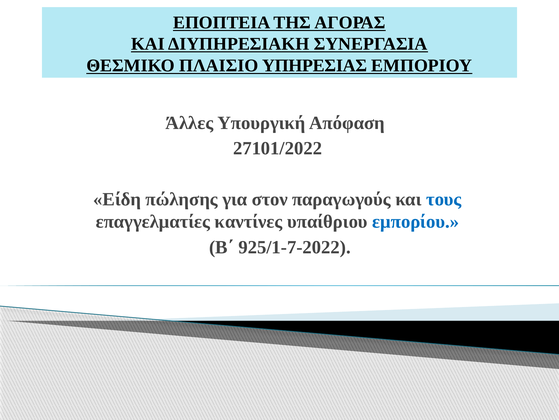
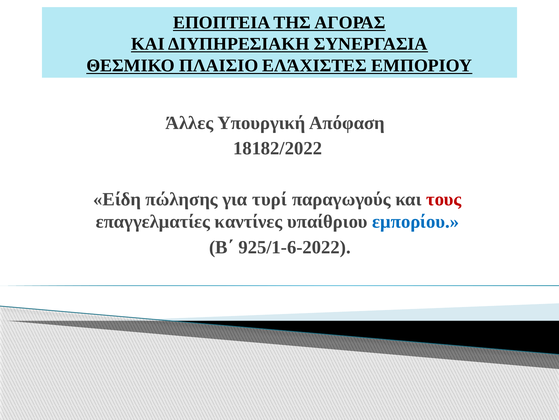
ΥΠΗΡΕΣΙΑΣ: ΥΠΗΡΕΣΙΑΣ -> ΕΛΆΧΙΣΤΕΣ
27101/2022: 27101/2022 -> 18182/2022
στον: στον -> τυρί
τους colour: blue -> red
925/1-7-2022: 925/1-7-2022 -> 925/1-6-2022
